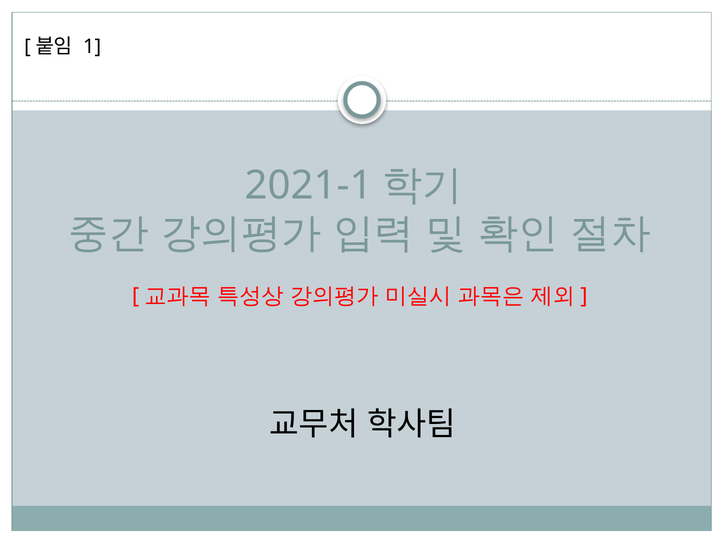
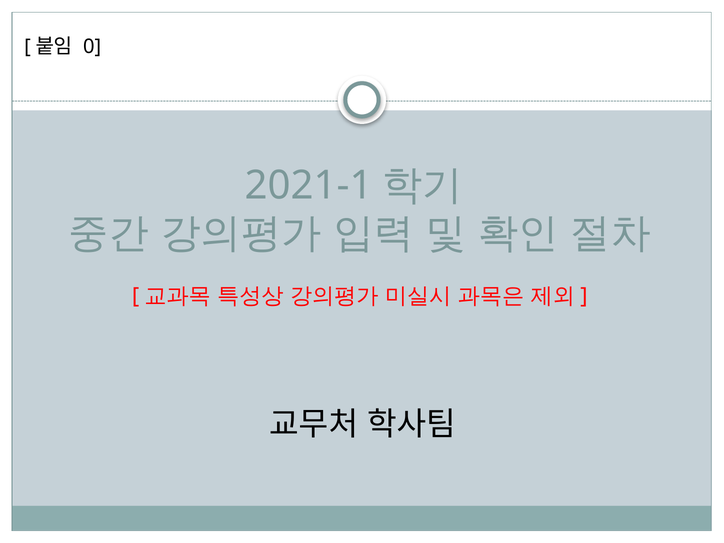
1: 1 -> 0
